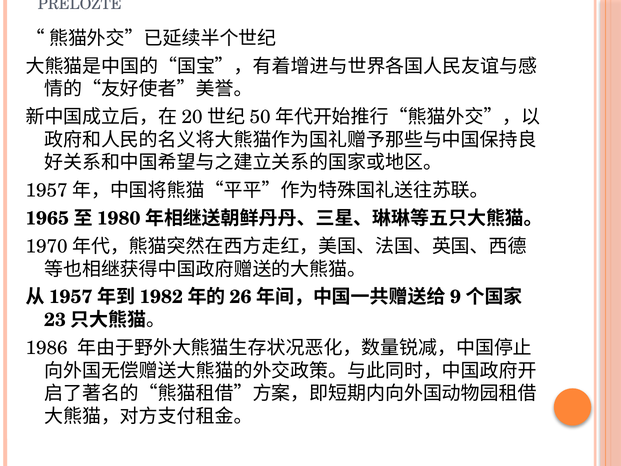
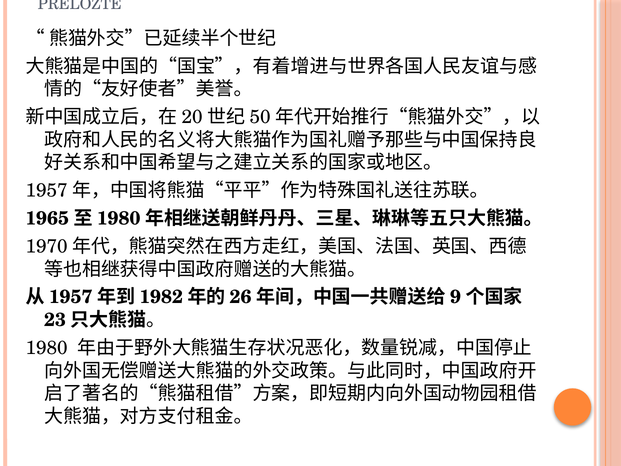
1986: 1986 -> 1980
